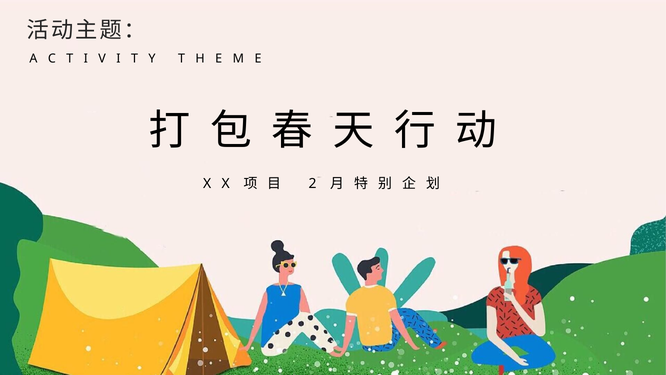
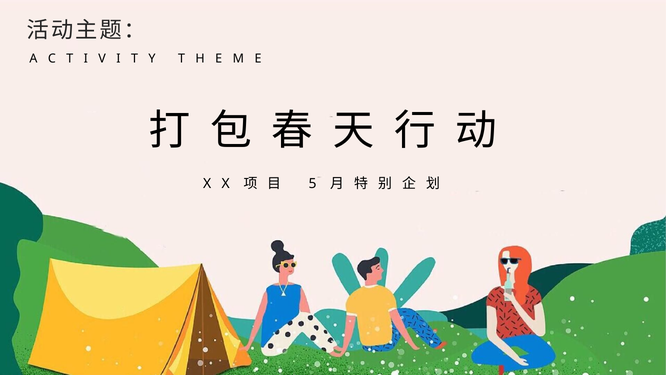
2: 2 -> 5
